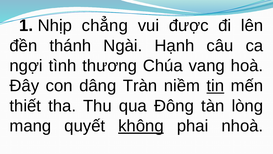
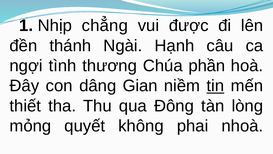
vang: vang -> phần
Tràn: Tràn -> Gian
mang: mang -> mỏng
không underline: present -> none
